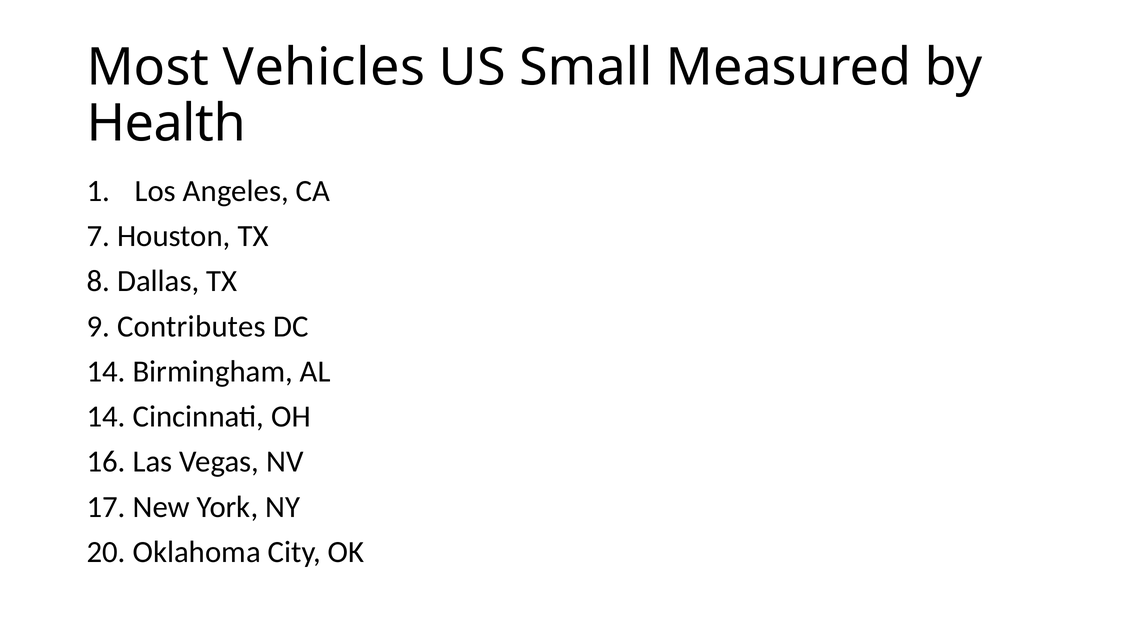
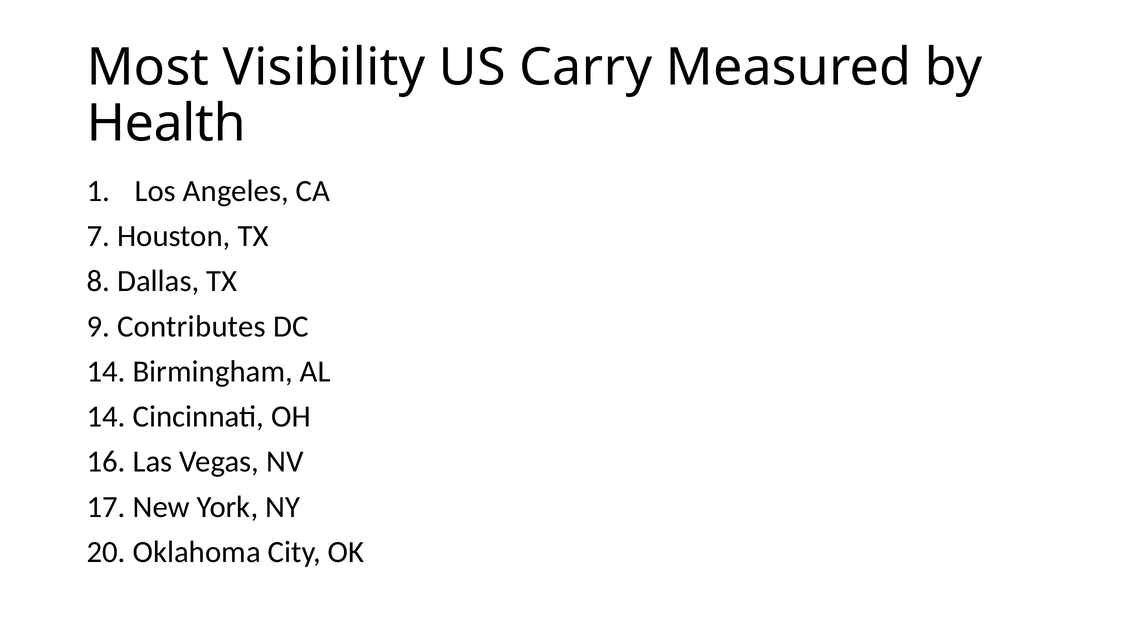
Vehicles: Vehicles -> Visibility
Small: Small -> Carry
